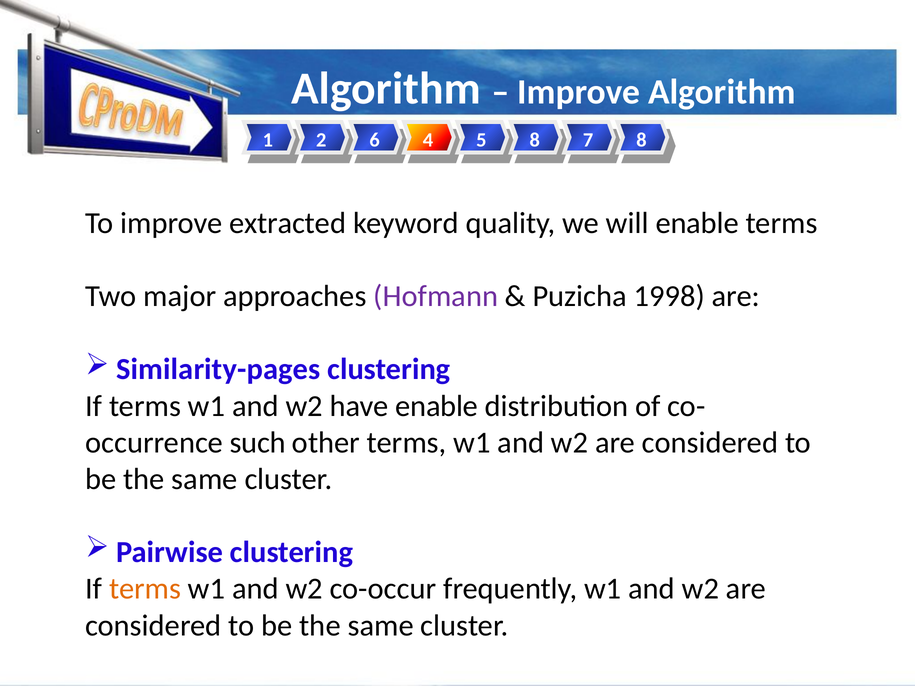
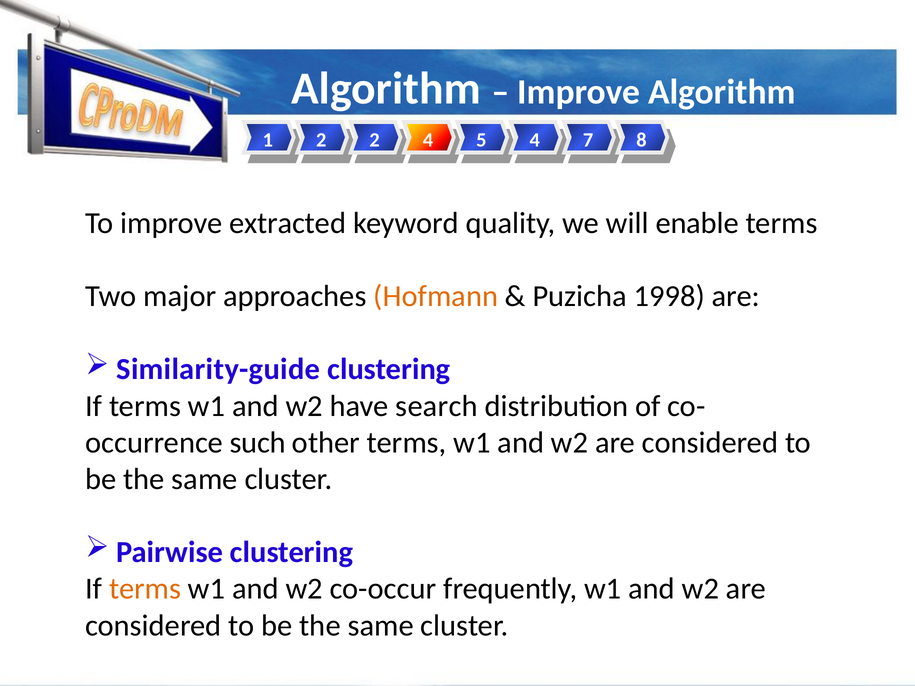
2 6: 6 -> 2
5 8: 8 -> 4
Hofmann colour: purple -> orange
Similarity-pages: Similarity-pages -> Similarity-guide
have enable: enable -> search
